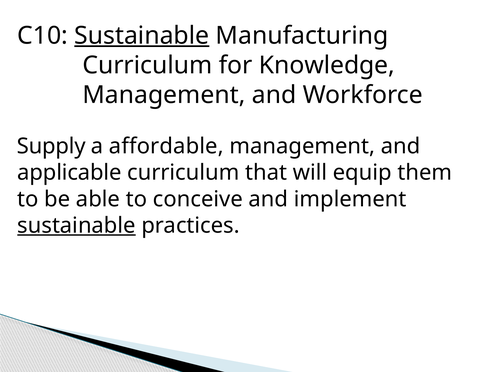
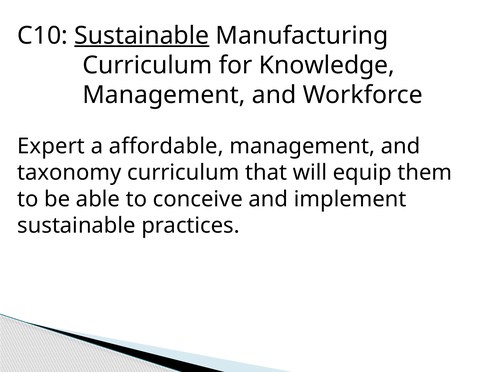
Supply: Supply -> Expert
applicable: applicable -> taxonomy
sustainable at (76, 226) underline: present -> none
